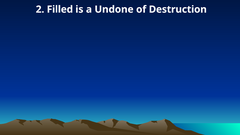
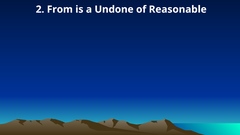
Filled: Filled -> From
Destruction: Destruction -> Reasonable
